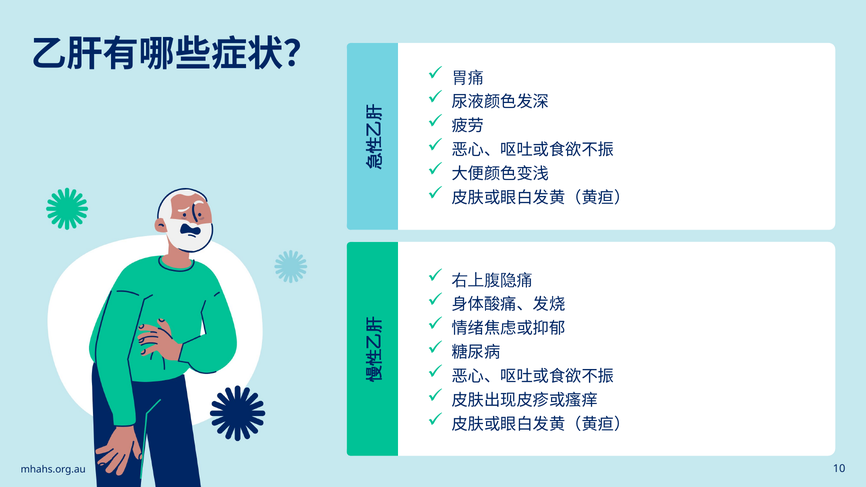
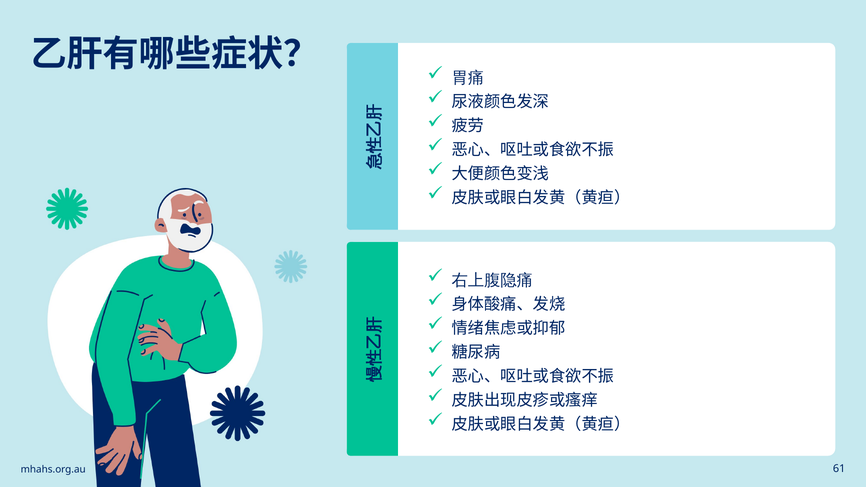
10: 10 -> 61
